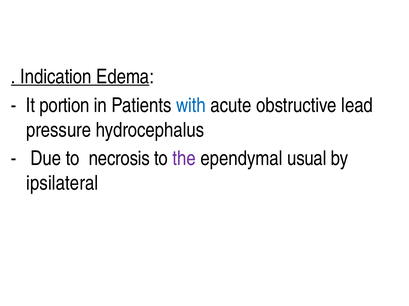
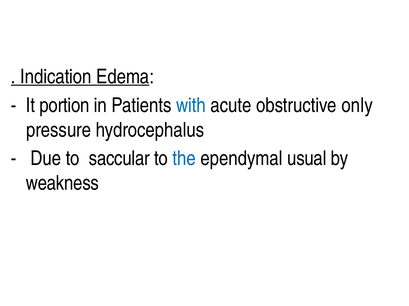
lead: lead -> only
necrosis: necrosis -> saccular
the colour: purple -> blue
ipsilateral: ipsilateral -> weakness
